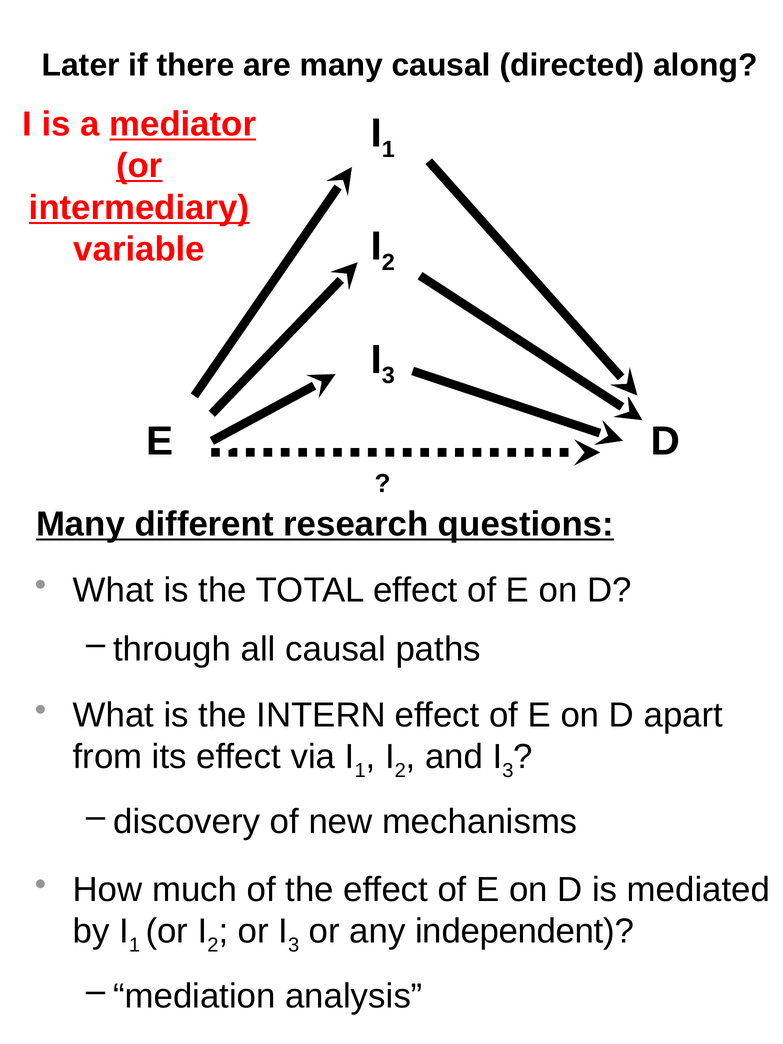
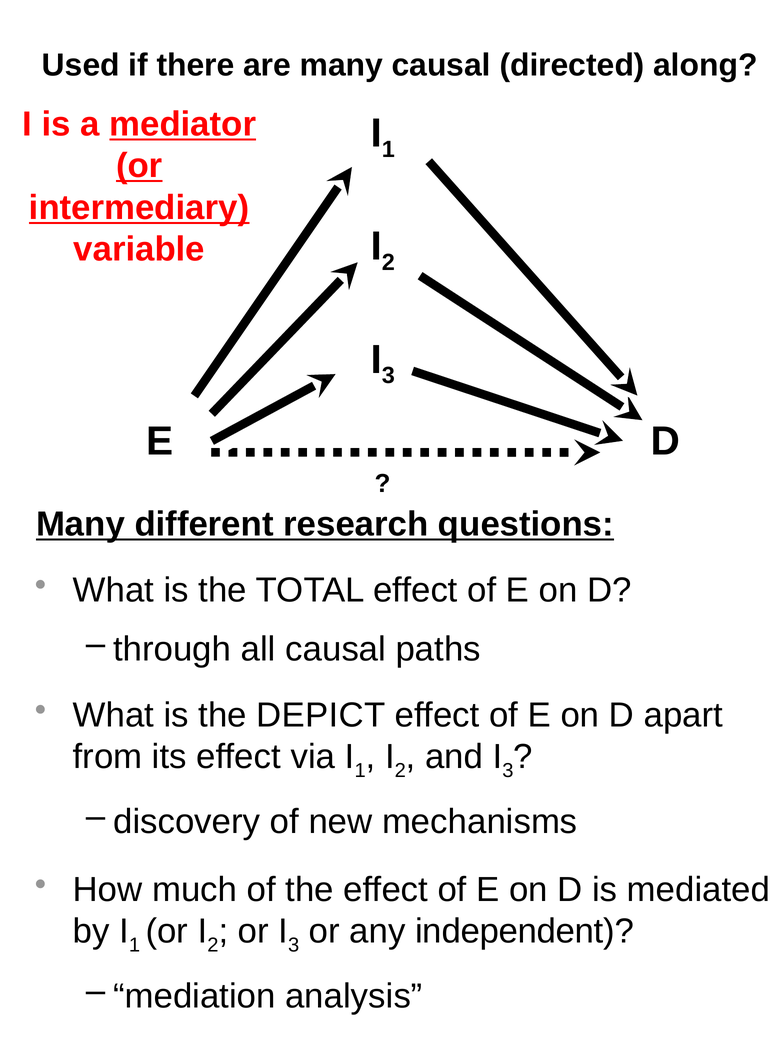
Later: Later -> Used
INTERN: INTERN -> DEPICT
